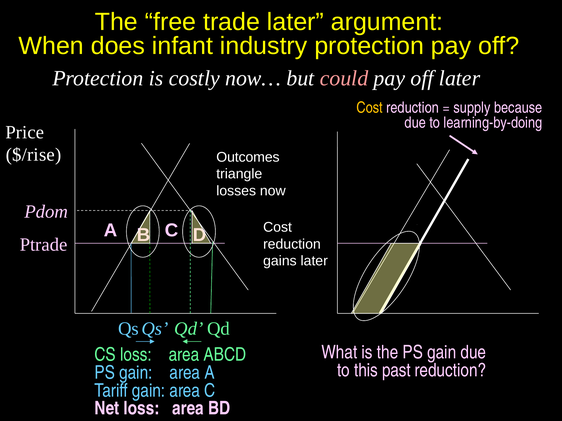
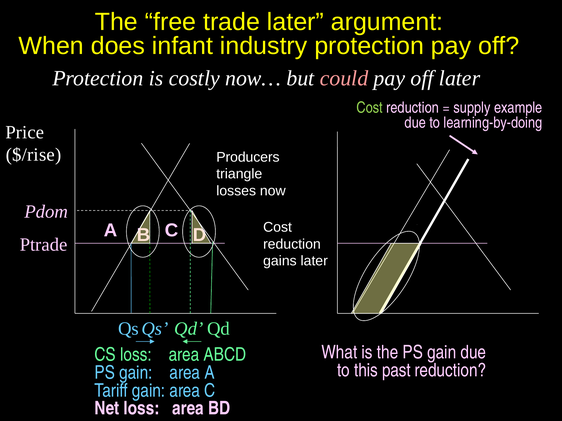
Cost at (370, 108) colour: yellow -> light green
because: because -> example
Outcomes: Outcomes -> Producers
